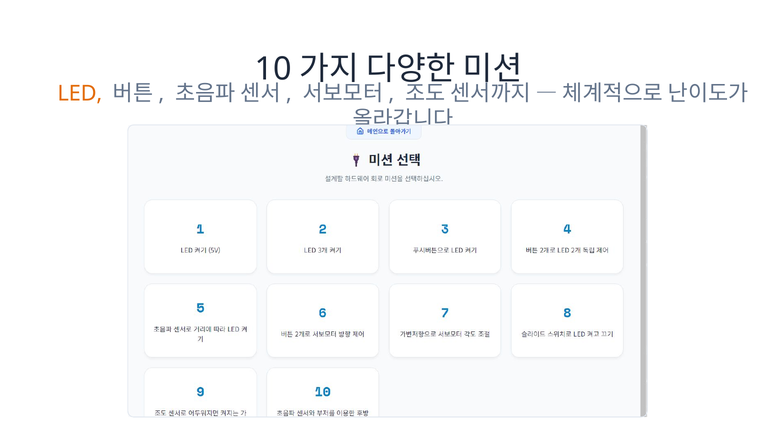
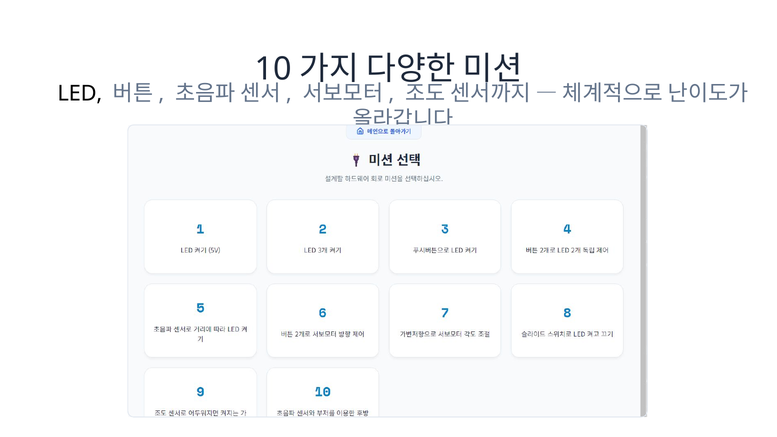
LED colour: orange -> black
